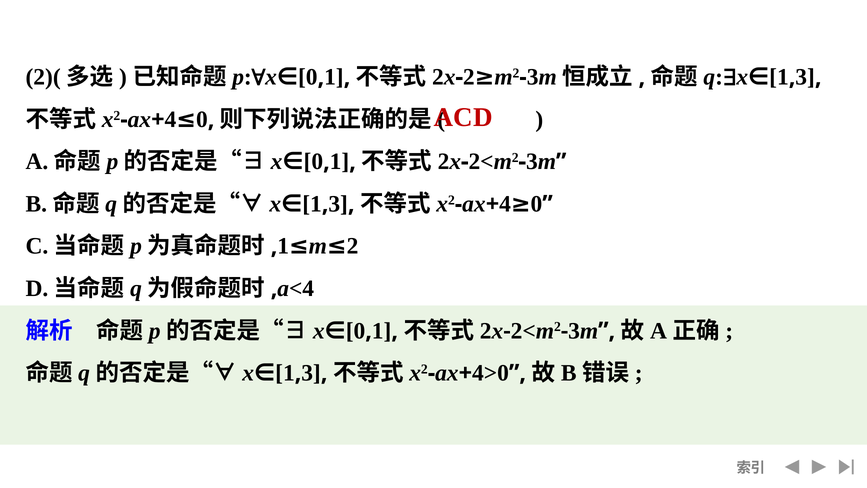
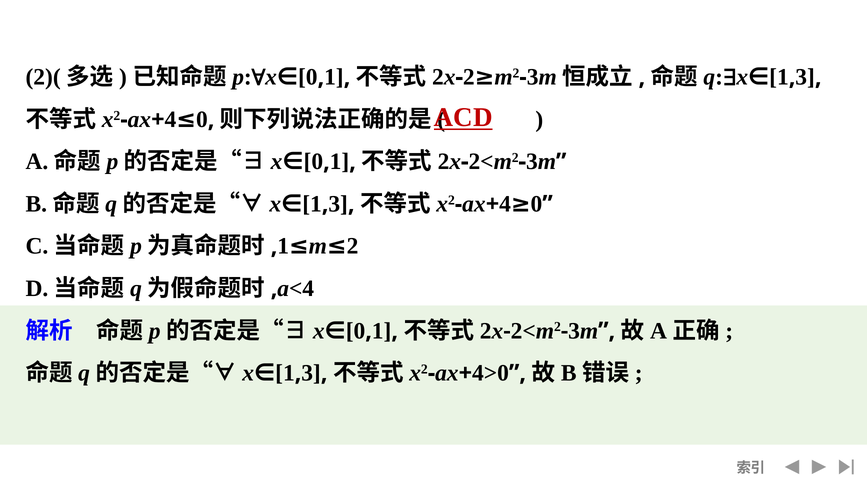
ACD underline: none -> present
